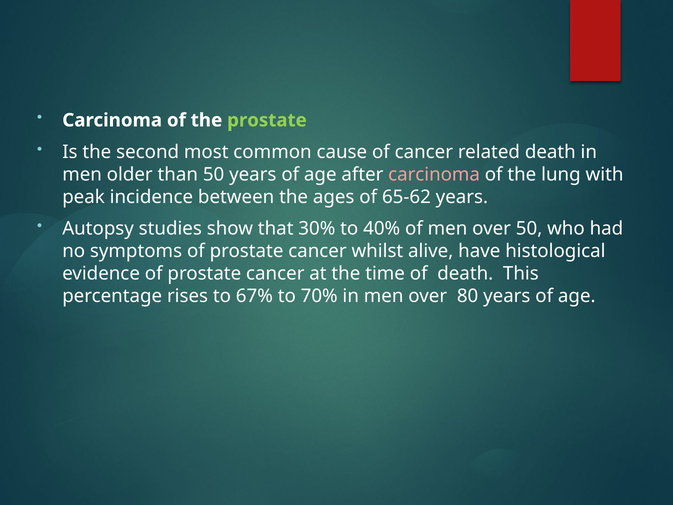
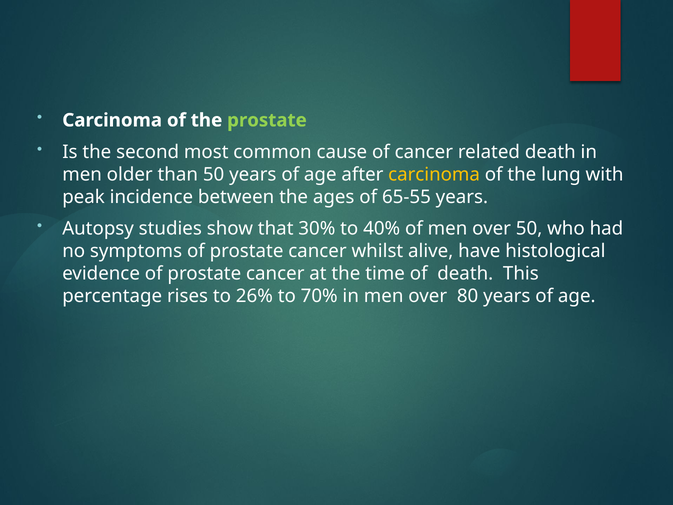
carcinoma at (434, 174) colour: pink -> yellow
65-62: 65-62 -> 65-55
67%: 67% -> 26%
